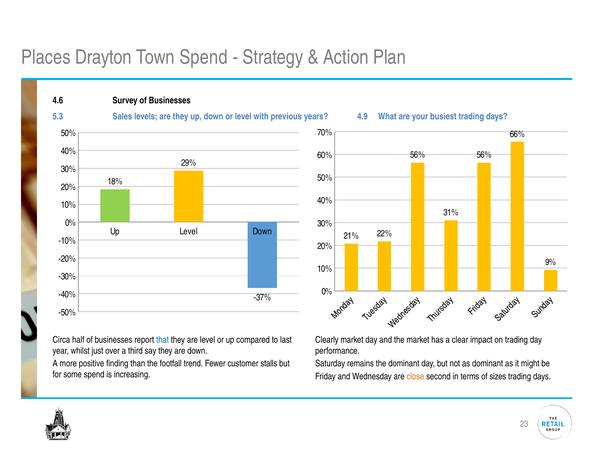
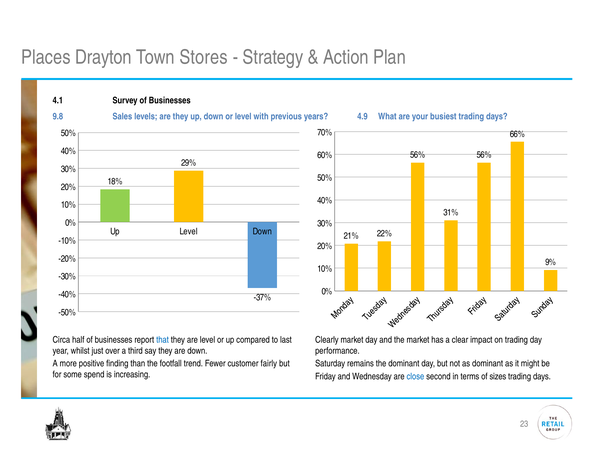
Town Spend: Spend -> Stores
4.6: 4.6 -> 4.1
5.3: 5.3 -> 9.8
stalls: stalls -> fairly
close colour: orange -> blue
